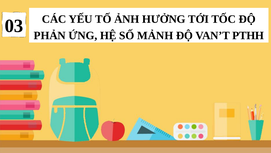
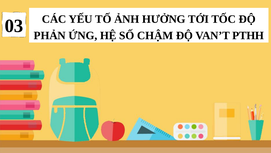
MẢNH: MẢNH -> CHẬM
